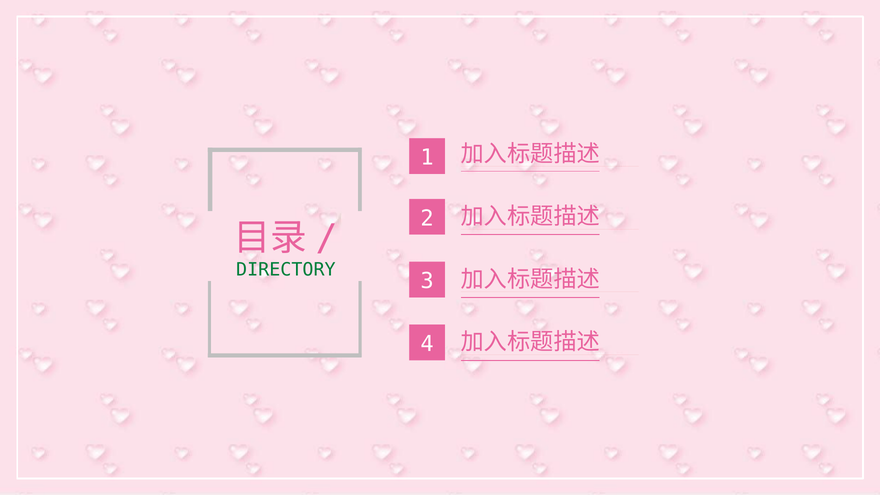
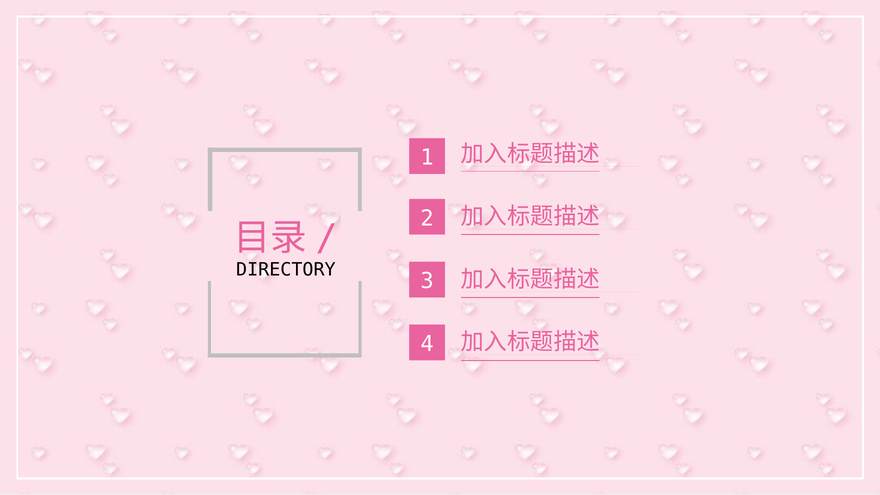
DIRECTORY colour: green -> black
